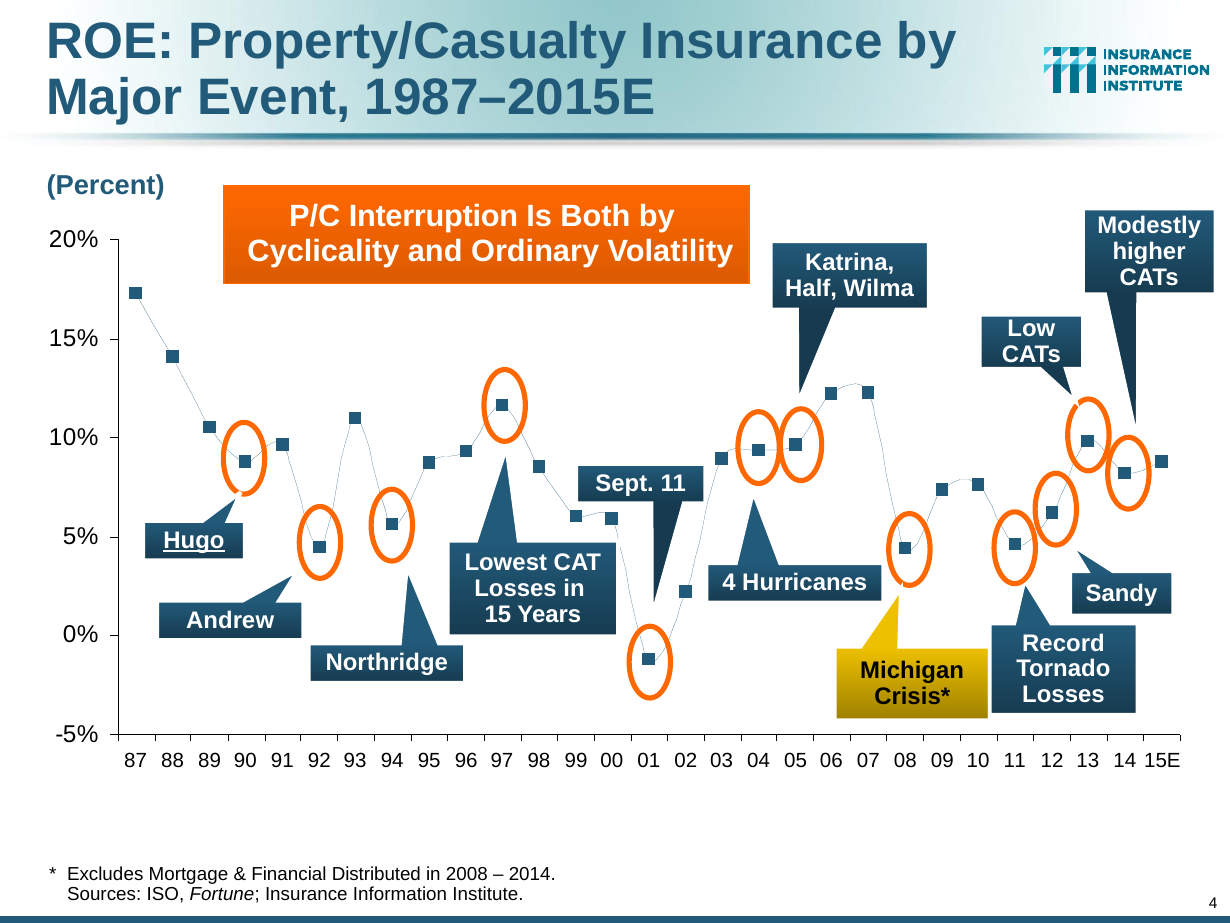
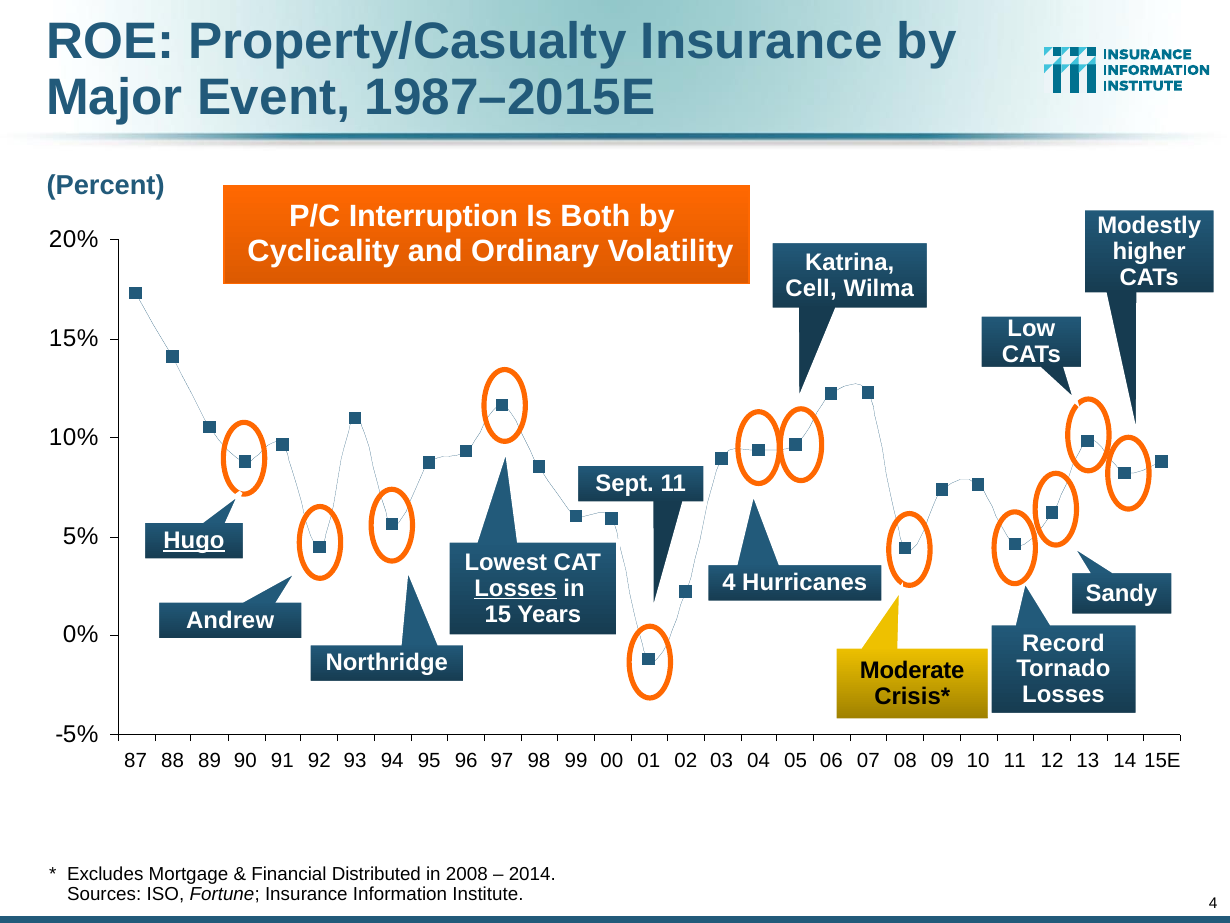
Half: Half -> Cell
Losses at (516, 588) underline: none -> present
Michigan: Michigan -> Moderate
